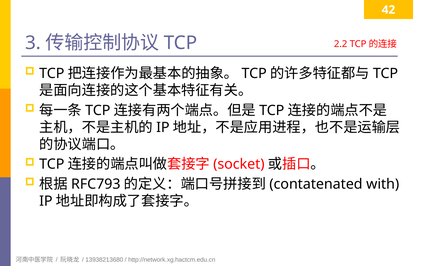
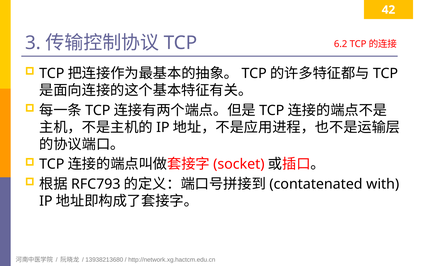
2.2: 2.2 -> 6.2
